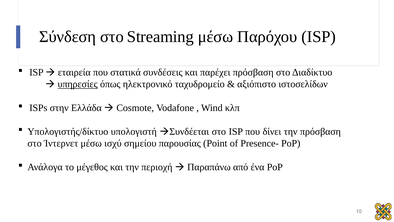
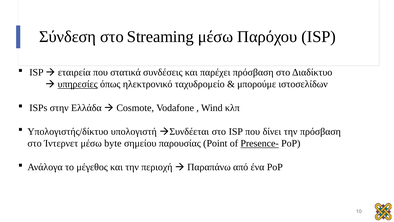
αξιόπιστο: αξιόπιστο -> μπορούμε
ισχύ: ισχύ -> byte
Presence- underline: none -> present
